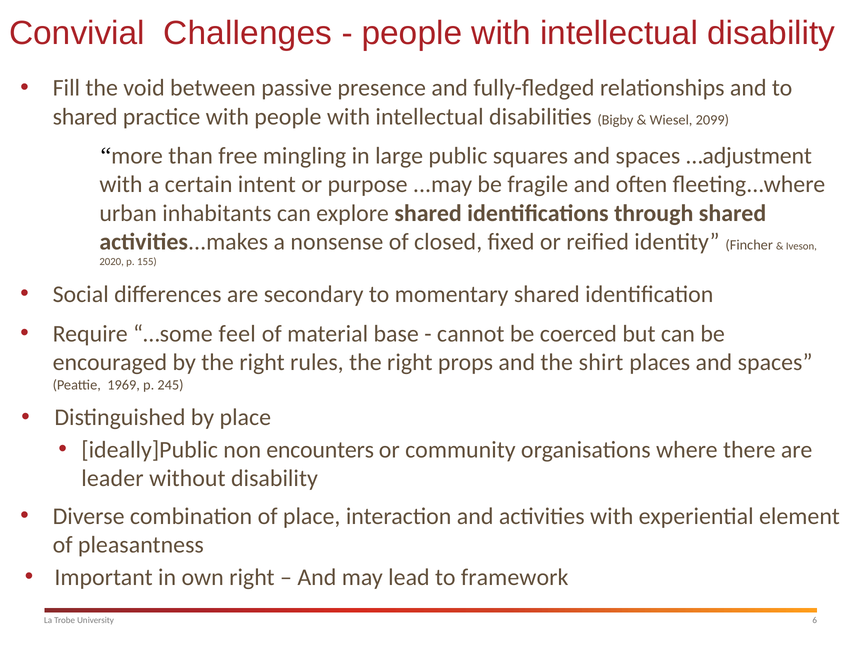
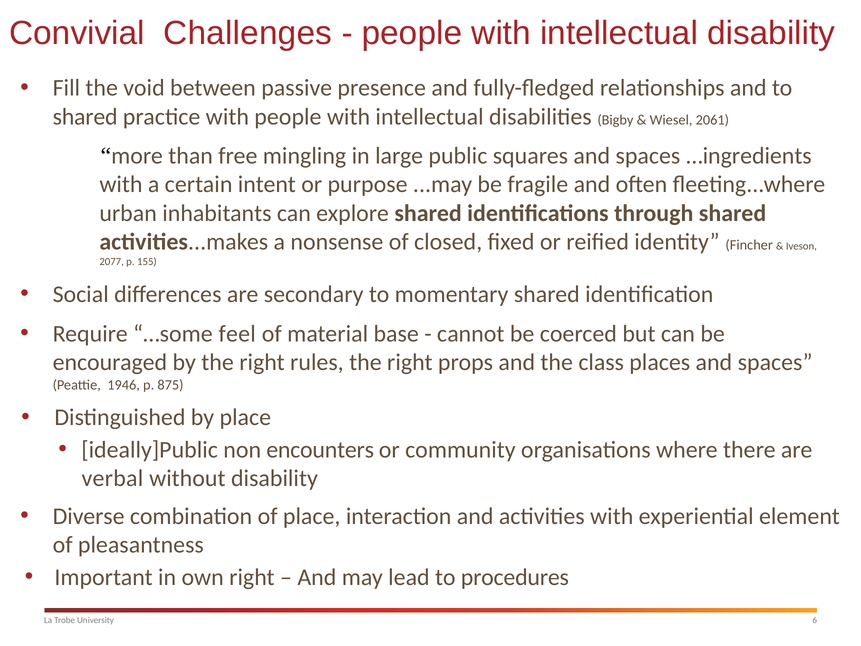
2099: 2099 -> 2061
…adjustment: …adjustment -> …ingredients
2020: 2020 -> 2077
shirt: shirt -> class
1969: 1969 -> 1946
245: 245 -> 875
leader: leader -> verbal
framework: framework -> procedures
